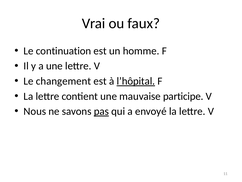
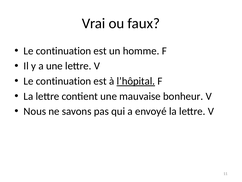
changement at (63, 81): changement -> continuation
participe: participe -> bonheur
pas underline: present -> none
